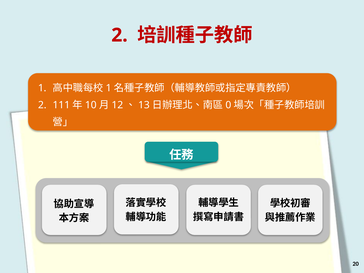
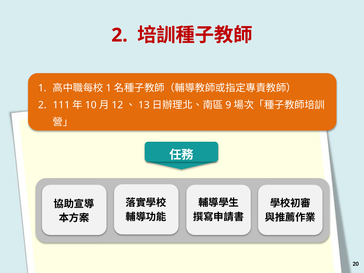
0: 0 -> 9
